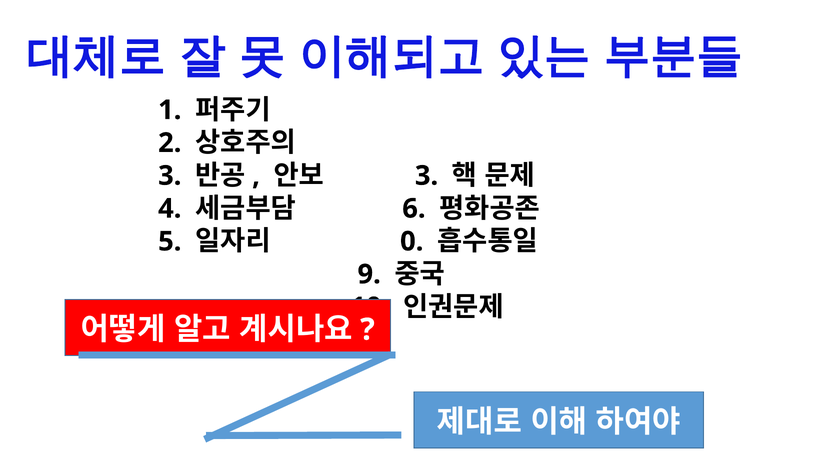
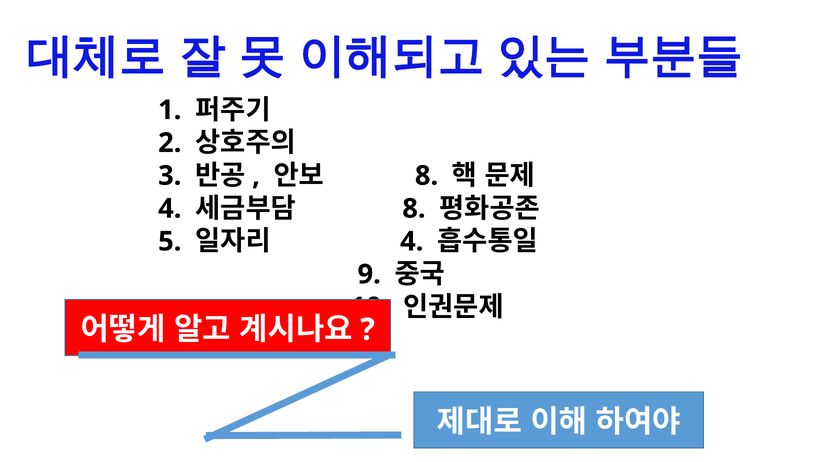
3 at (427, 176): 3 -> 8
6 at (414, 209): 6 -> 8
0 at (412, 241): 0 -> 4
